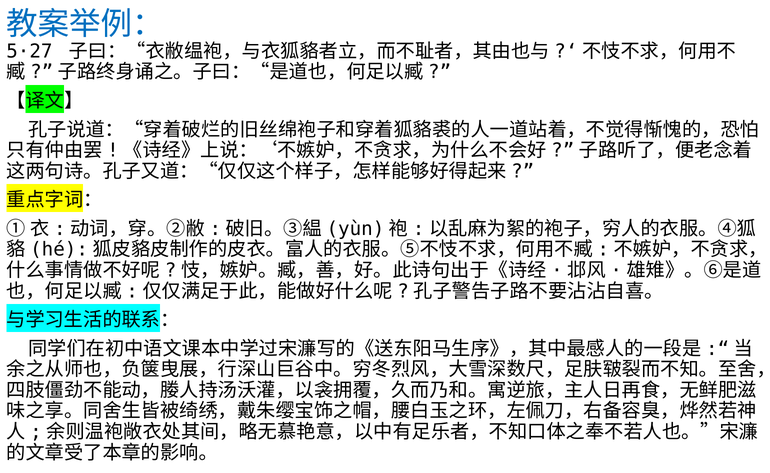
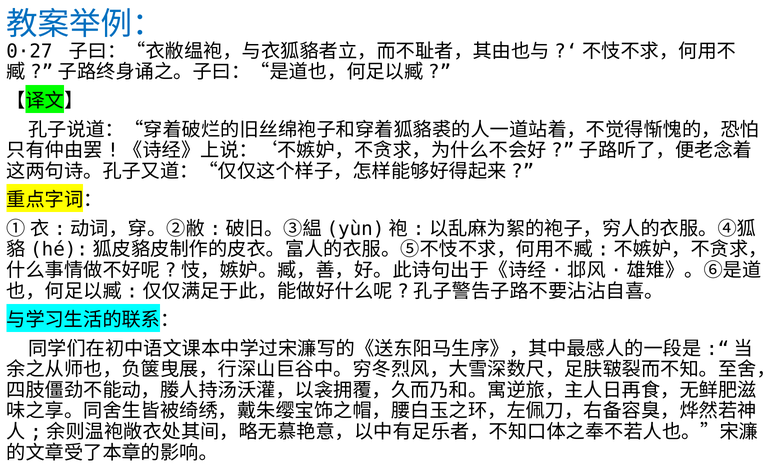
5·27: 5·27 -> 0·27
